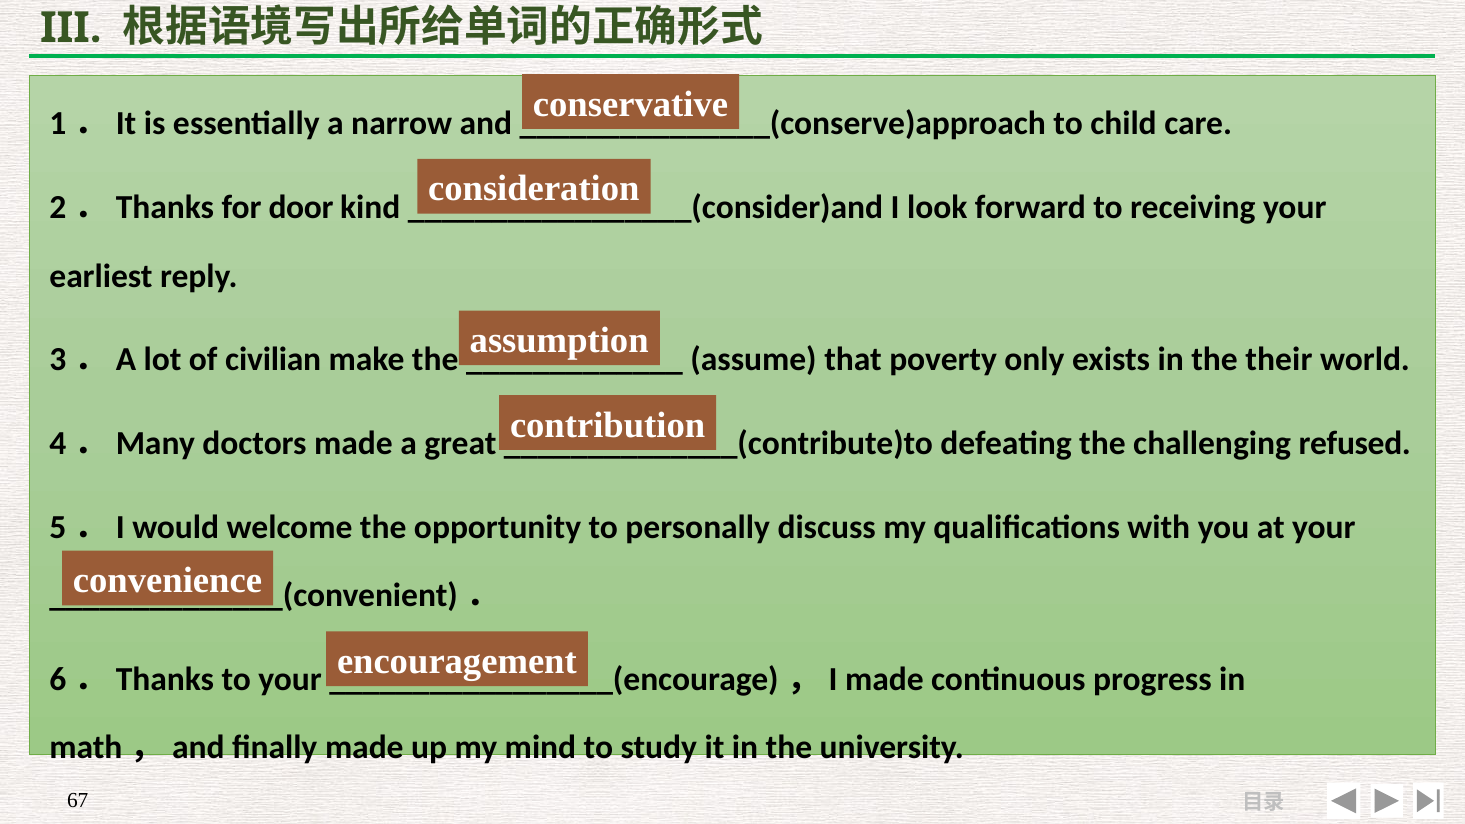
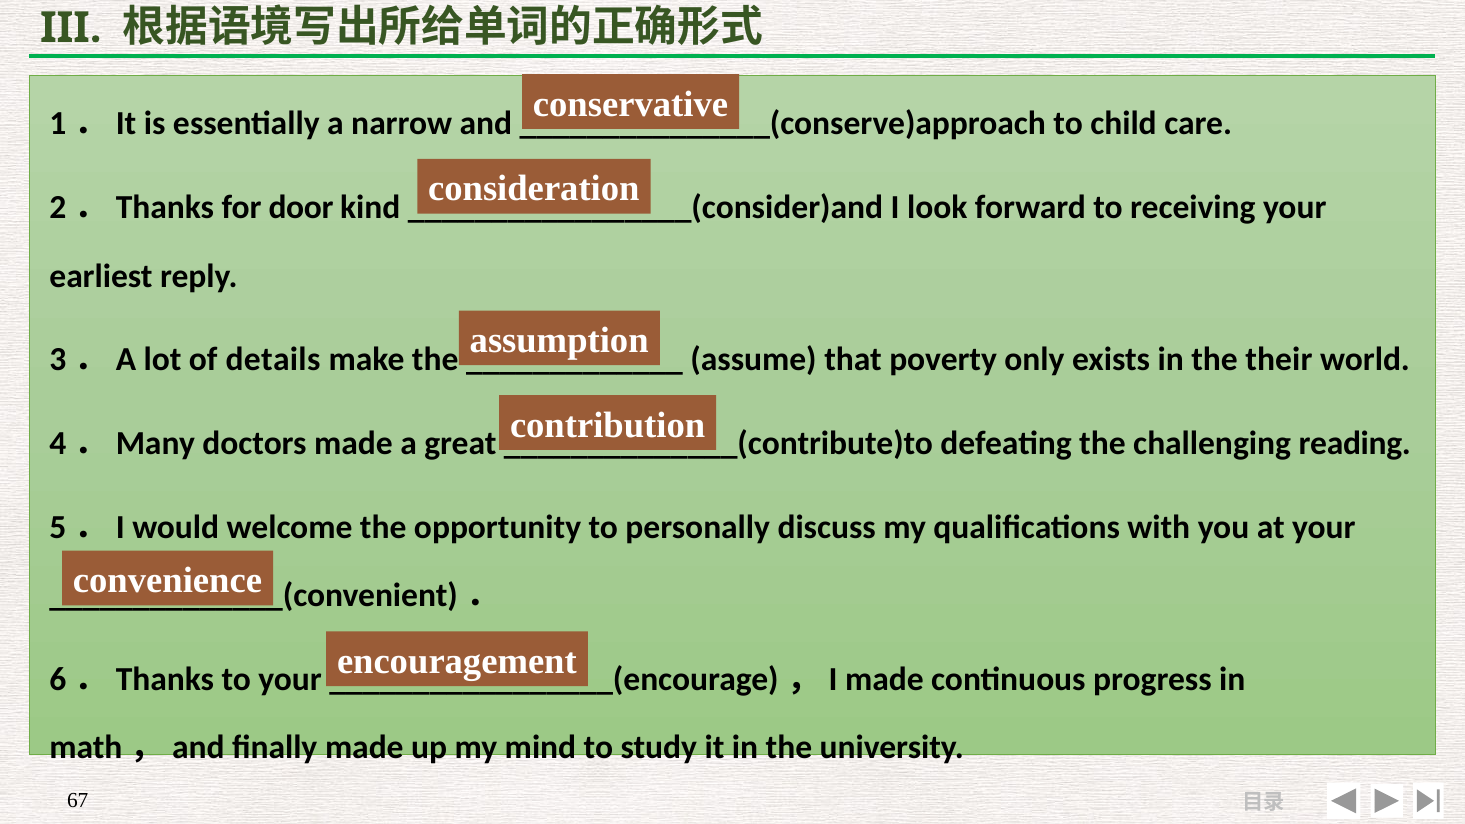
civilian: civilian -> details
refused: refused -> reading
